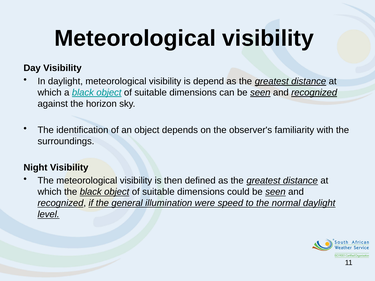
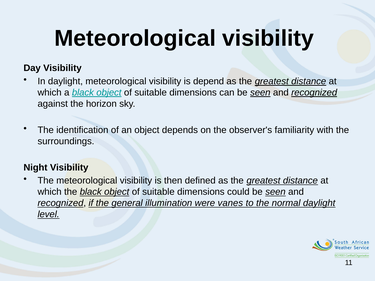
speed: speed -> vanes
